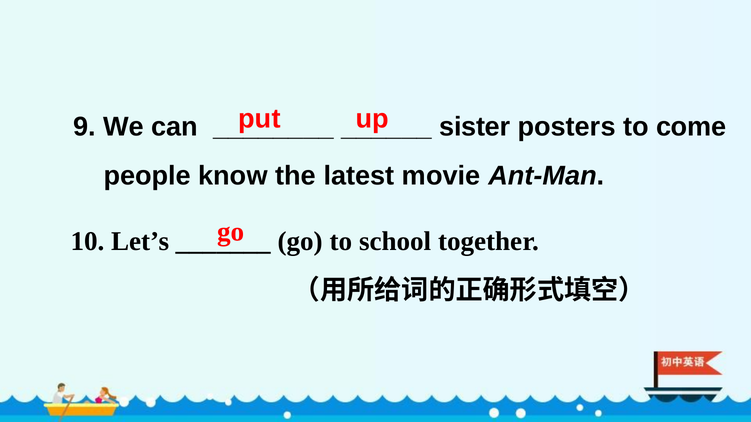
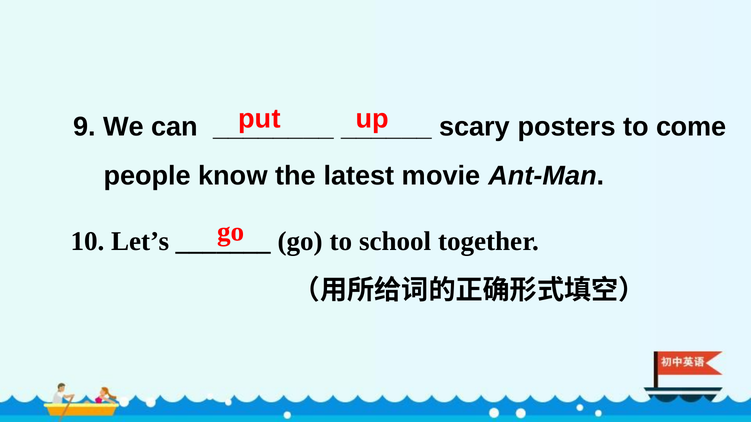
sister: sister -> scary
